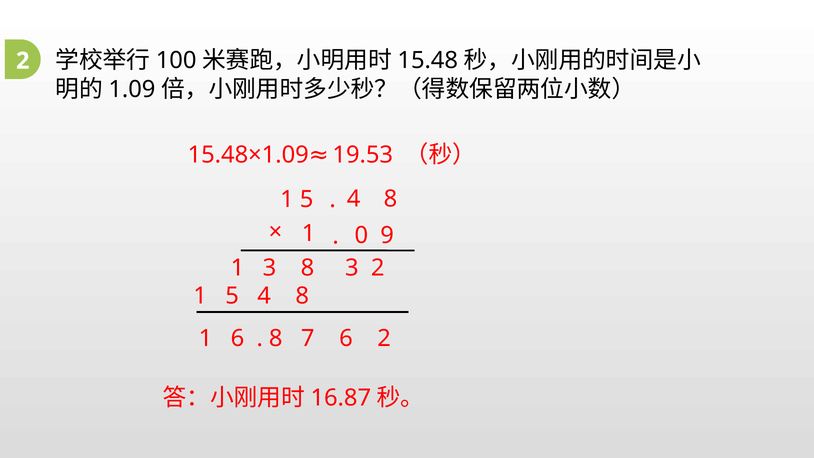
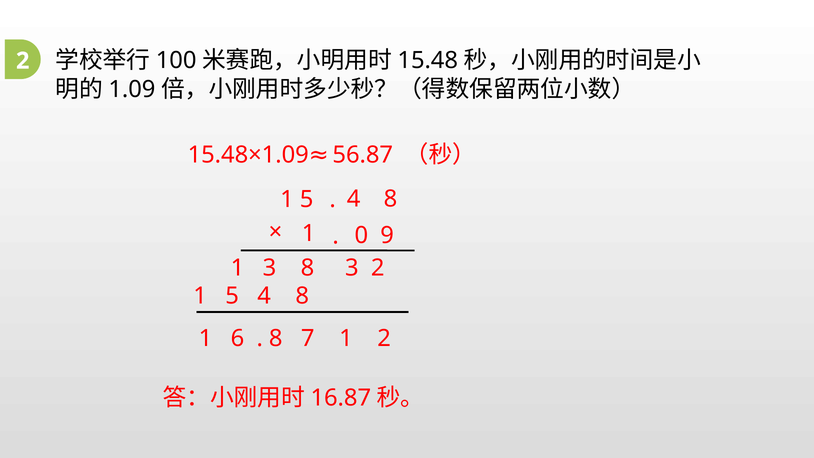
19.53: 19.53 -> 56.87
7 6: 6 -> 1
